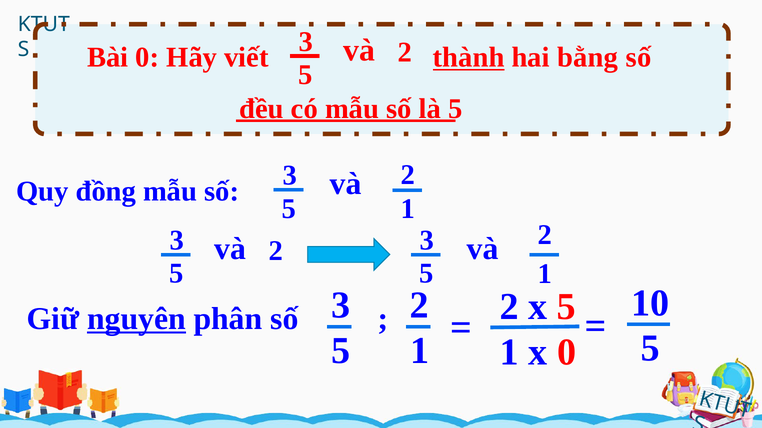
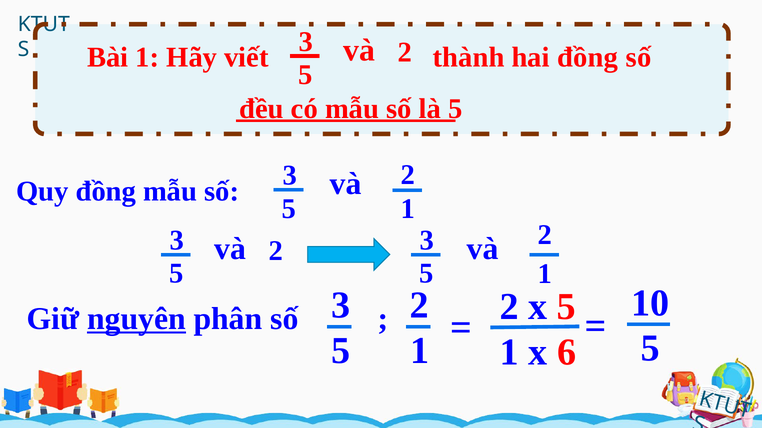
Bài 0: 0 -> 1
thành underline: present -> none
hai bằng: bằng -> đồng
x 0: 0 -> 6
